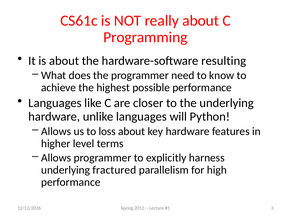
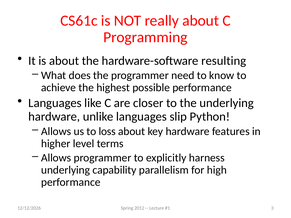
will: will -> slip
fractured: fractured -> capability
